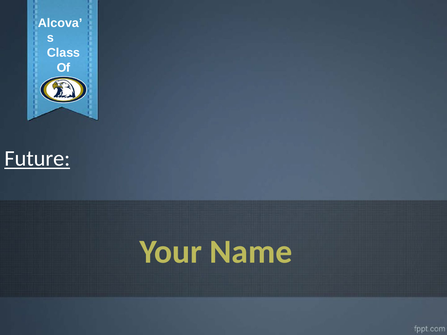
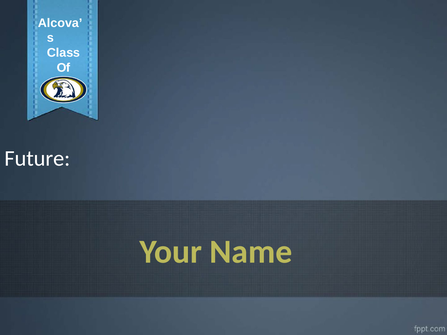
Future underline: present -> none
